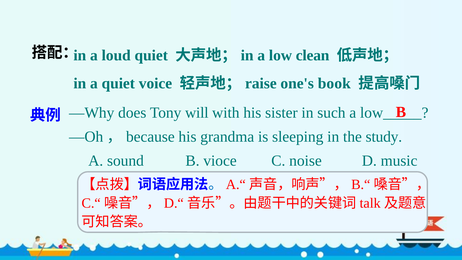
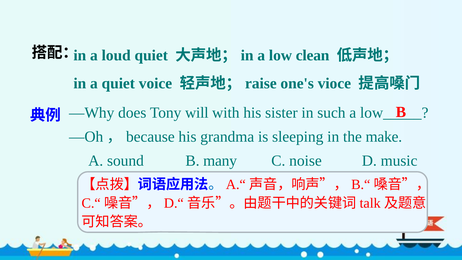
book: book -> vioce
study: study -> make
vioce: vioce -> many
